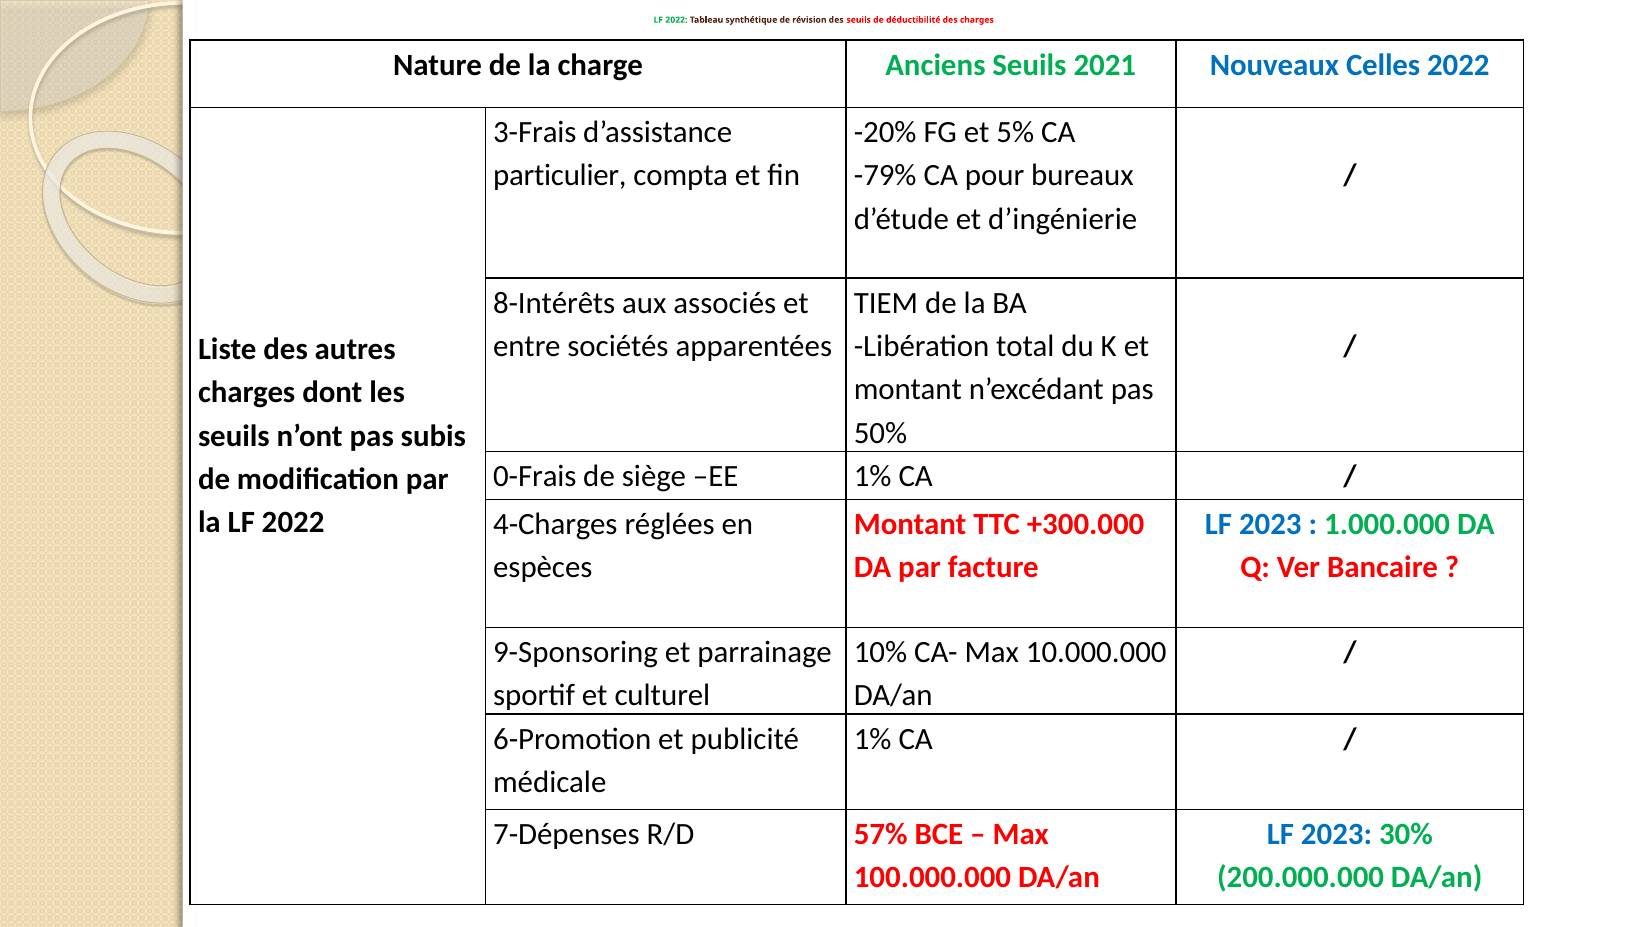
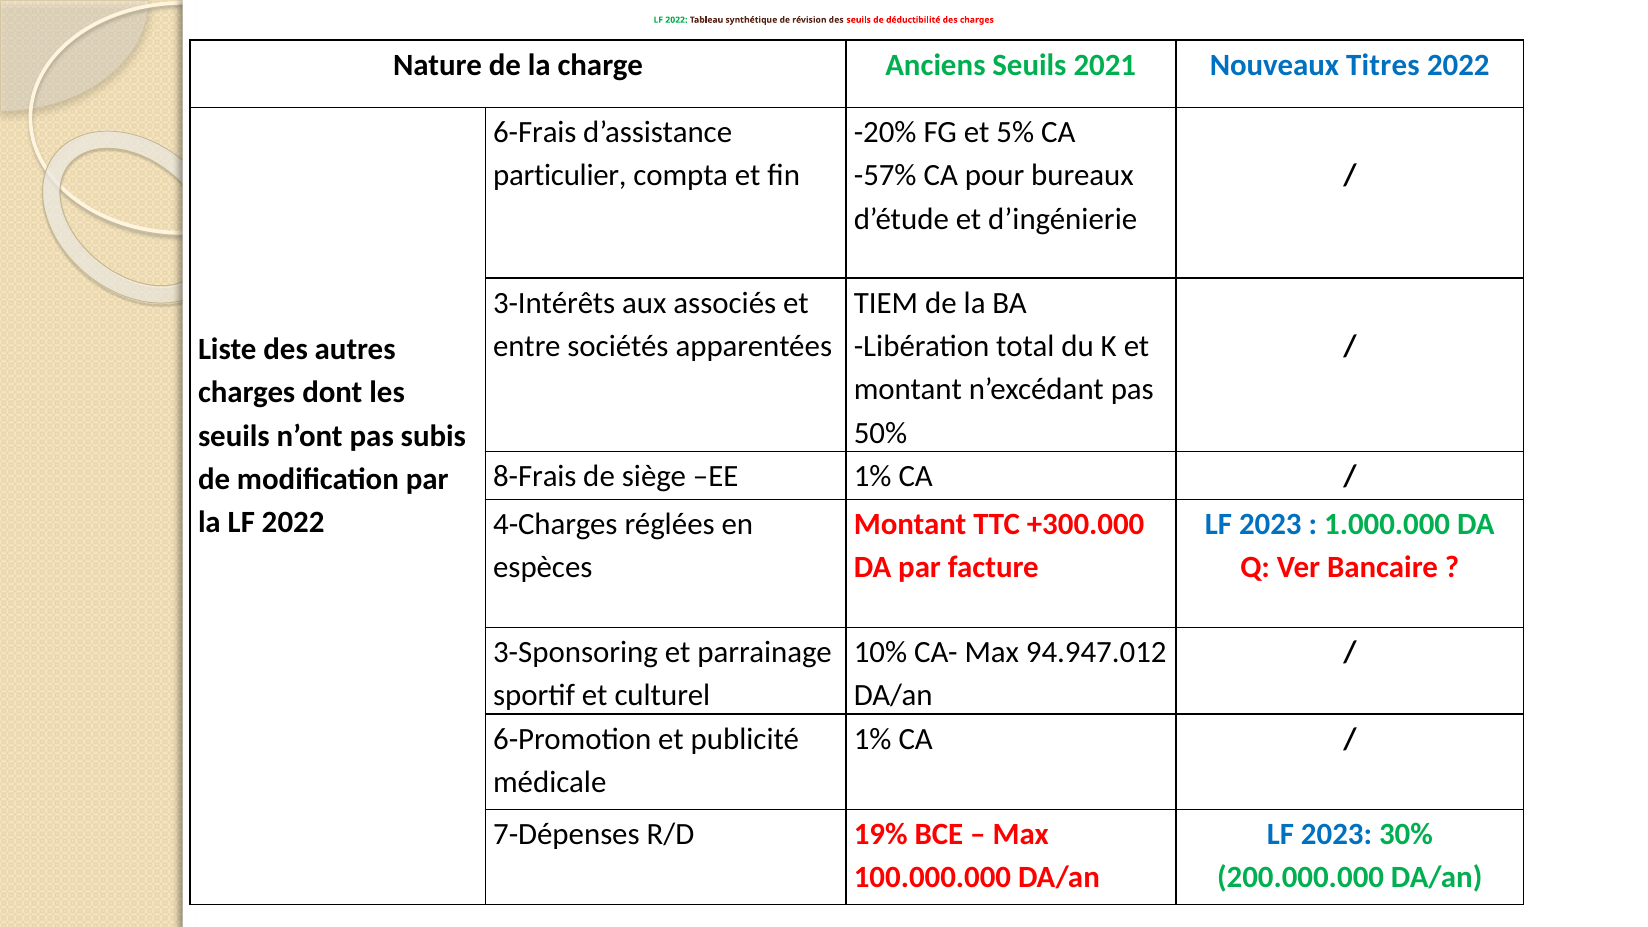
Celles: Celles -> Titres
3-Frais: 3-Frais -> 6-Frais
-79%: -79% -> -57%
8-Intérêts: 8-Intérêts -> 3-Intérêts
0-Frais: 0-Frais -> 8-Frais
9-Sponsoring: 9-Sponsoring -> 3-Sponsoring
10.000.000: 10.000.000 -> 94.947.012
57%: 57% -> 19%
